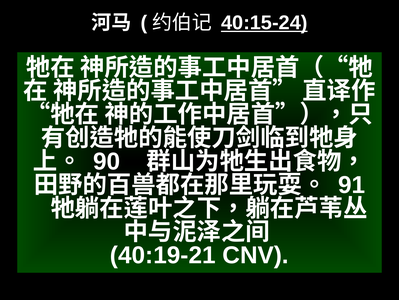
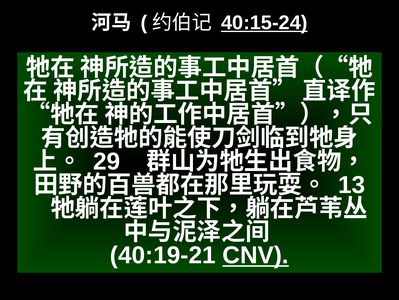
90: 90 -> 29
91: 91 -> 13
CNV underline: none -> present
